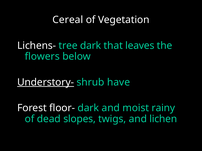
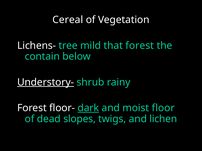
tree dark: dark -> mild
that leaves: leaves -> forest
flowers: flowers -> contain
have: have -> rainy
dark at (88, 108) underline: none -> present
rainy: rainy -> floor
